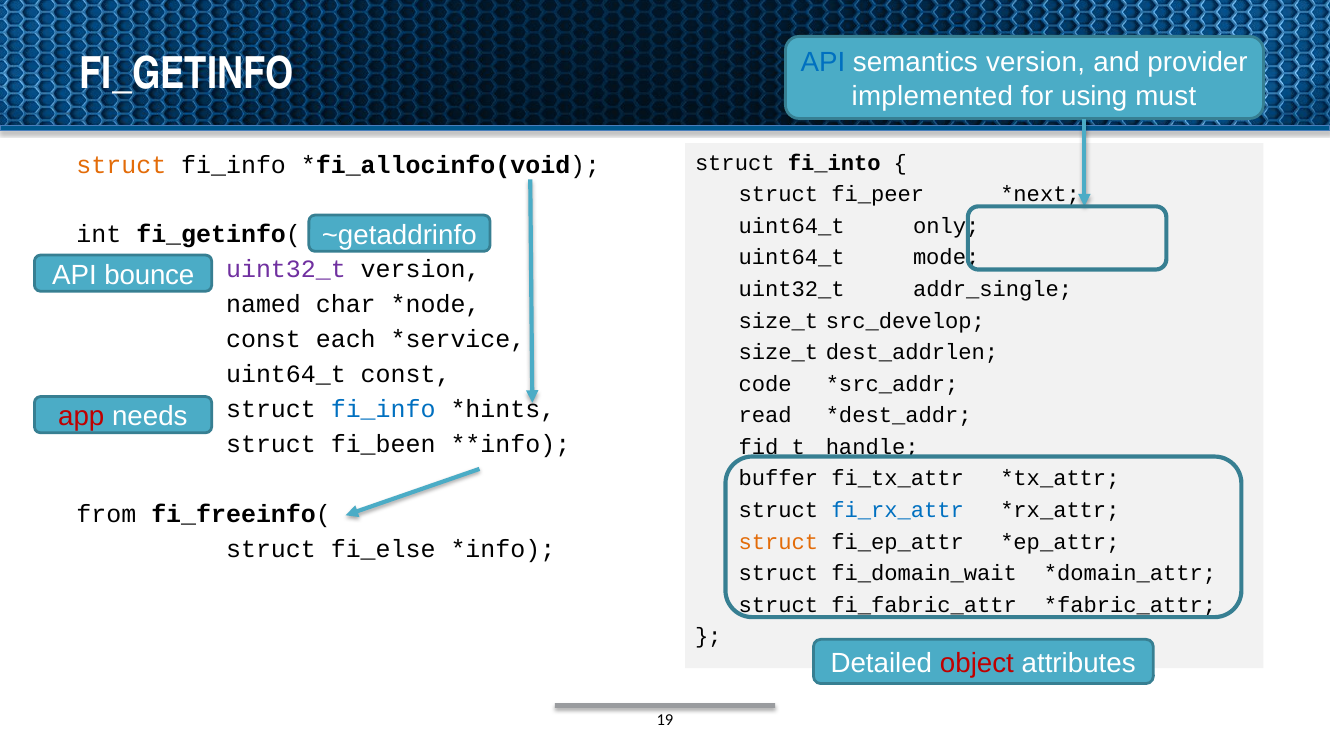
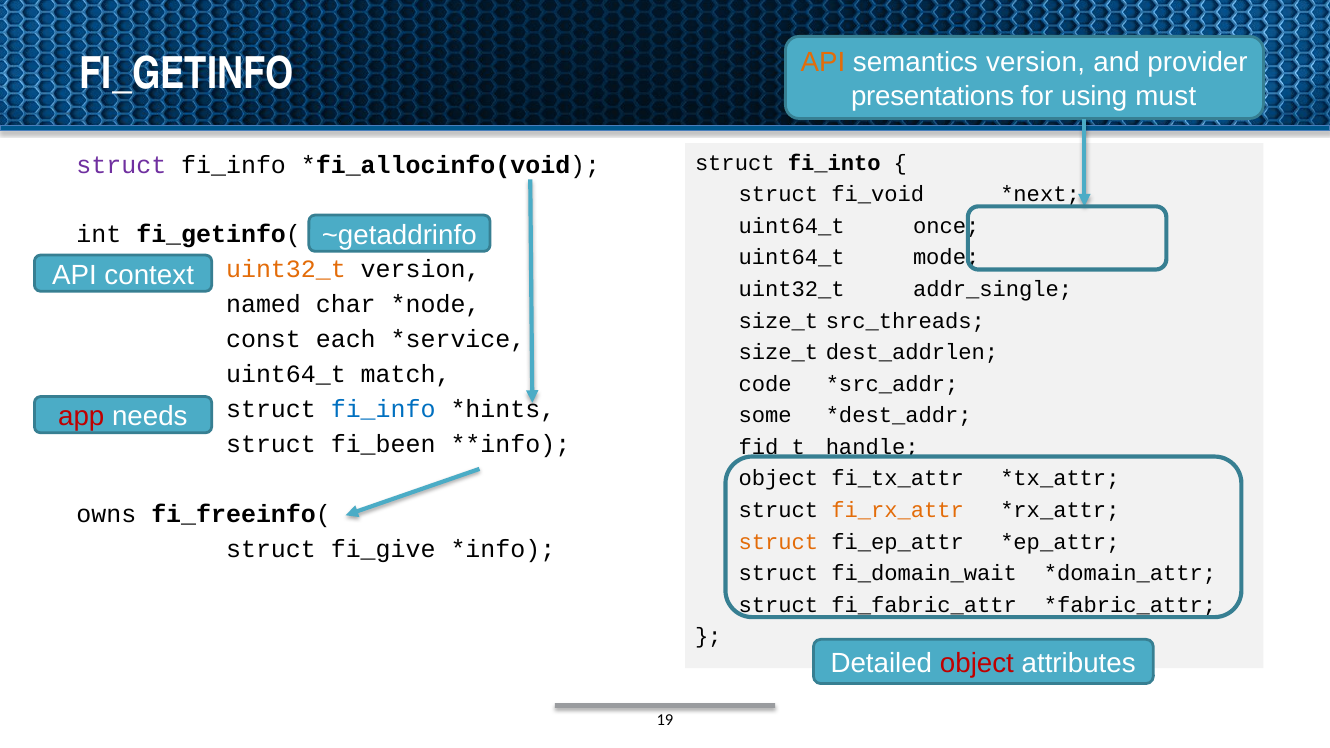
API at (823, 63) colour: blue -> orange
implemented: implemented -> presentations
struct at (121, 165) colour: orange -> purple
fi_peer: fi_peer -> fi_void
only: only -> once
uint32_t at (286, 270) colour: purple -> orange
bounce: bounce -> context
src_develop: src_develop -> src_threads
uint64_t const: const -> match
read: read -> some
buffer at (778, 479): buffer -> object
fi_rx_attr colour: blue -> orange
from: from -> owns
fi_else: fi_else -> fi_give
